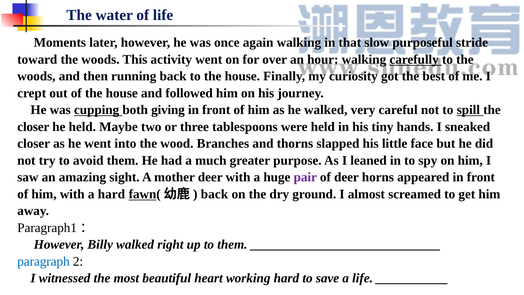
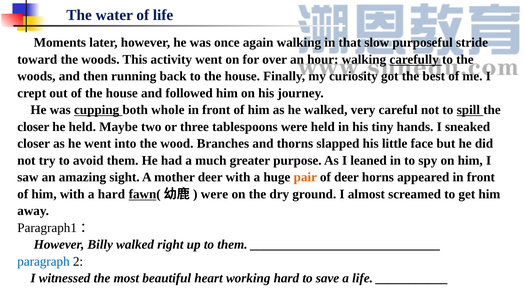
giving: giving -> whole
pair colour: purple -> orange
back at (214, 194): back -> were
